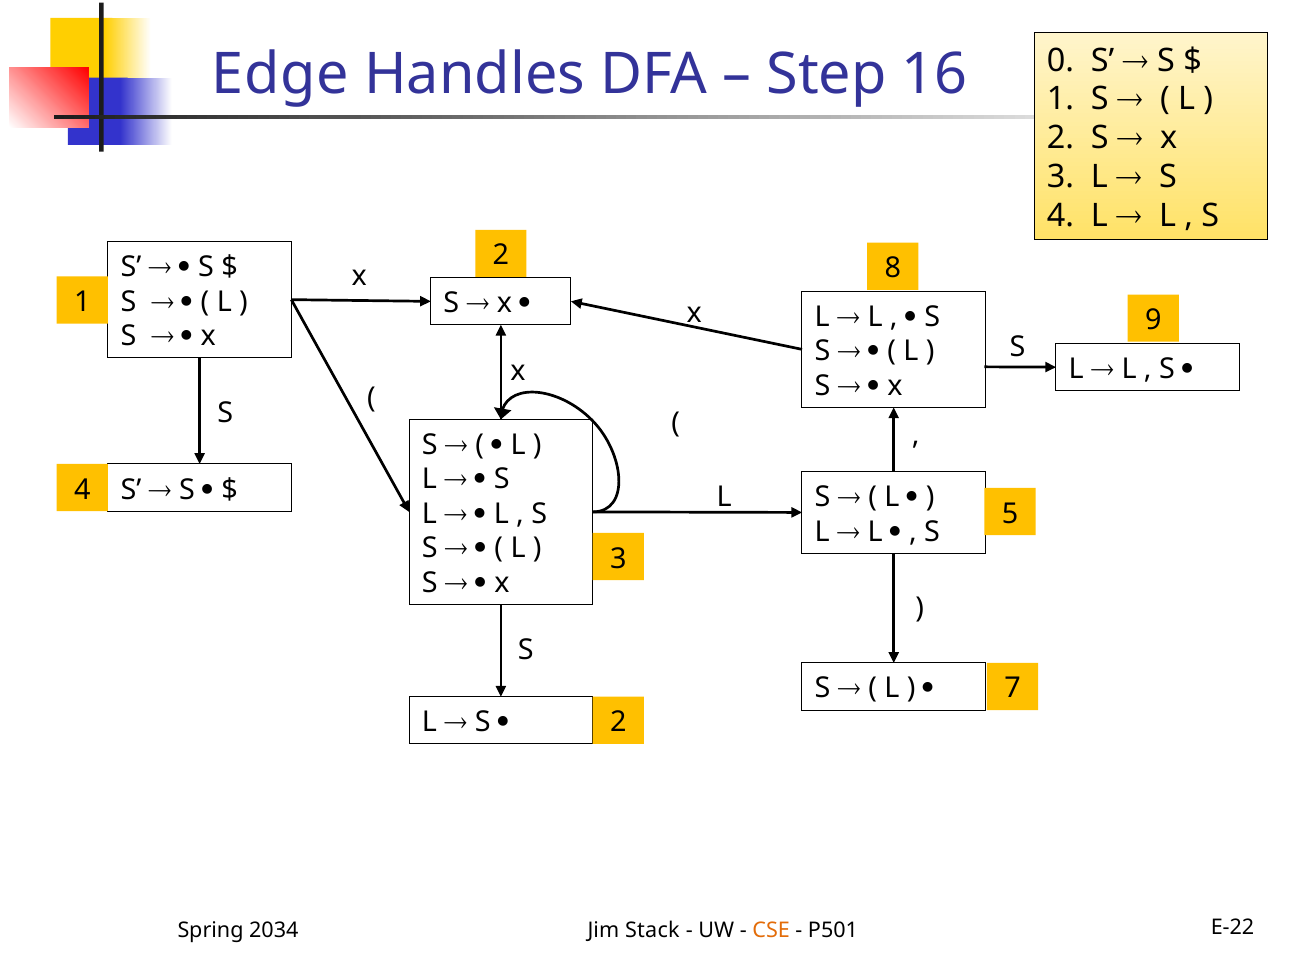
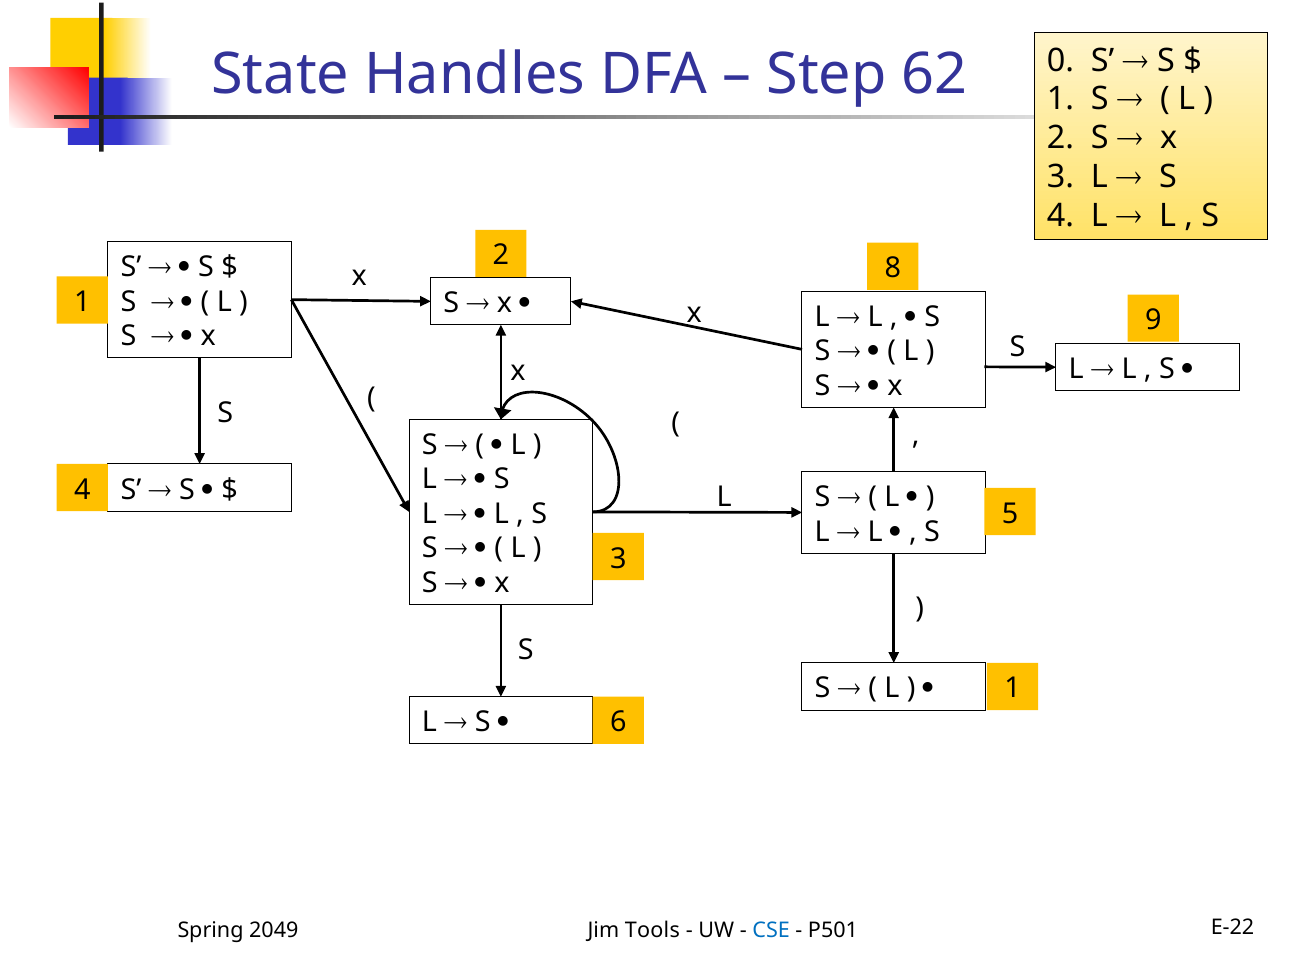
Edge: Edge -> State
16: 16 -> 62
7 at (1013, 689): 7 -> 1
2 at (618, 722): 2 -> 6
2034: 2034 -> 2049
Stack: Stack -> Tools
CSE colour: orange -> blue
